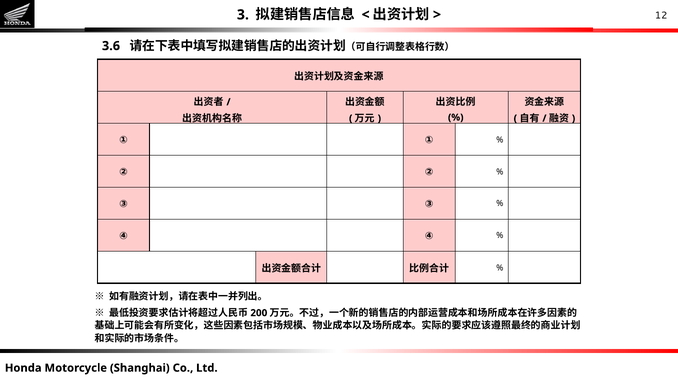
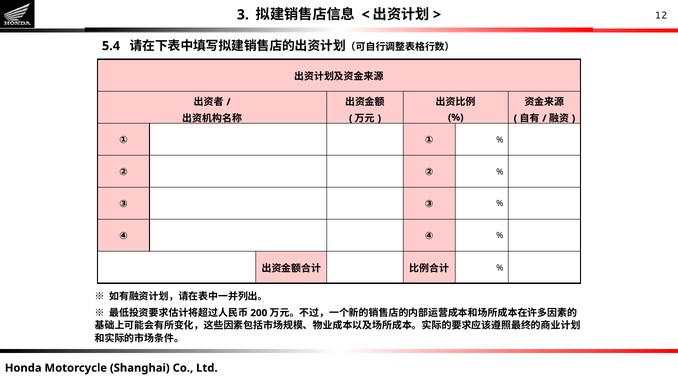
3.6: 3.6 -> 5.4
